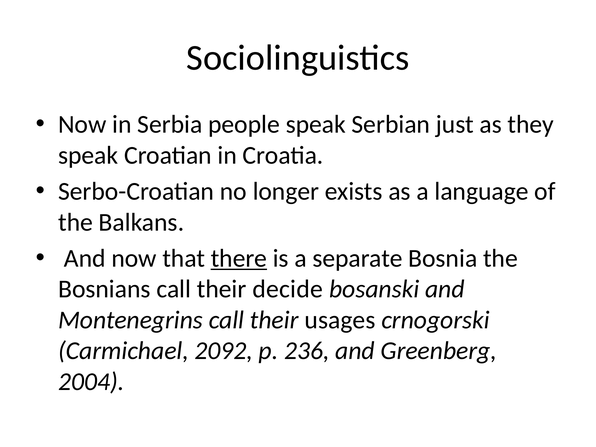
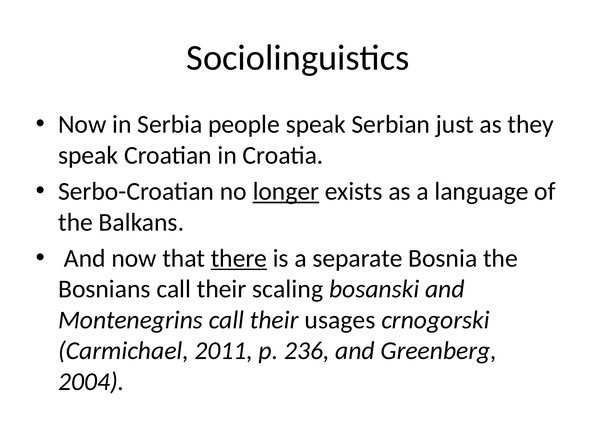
longer underline: none -> present
decide: decide -> scaling
2092: 2092 -> 2011
